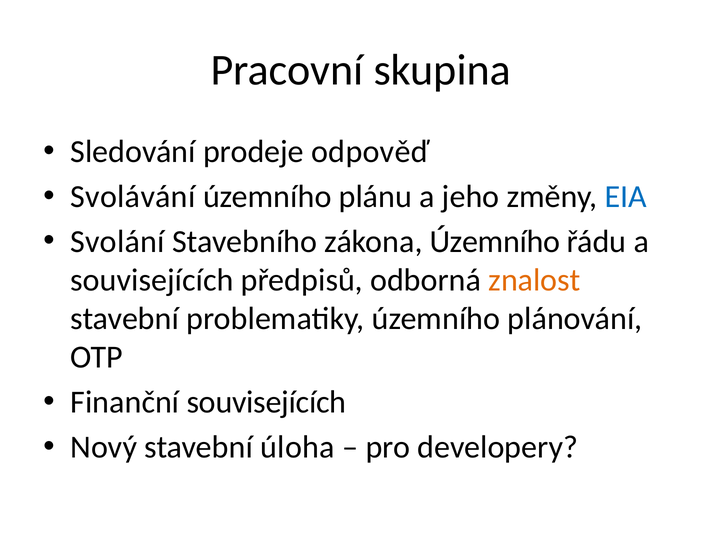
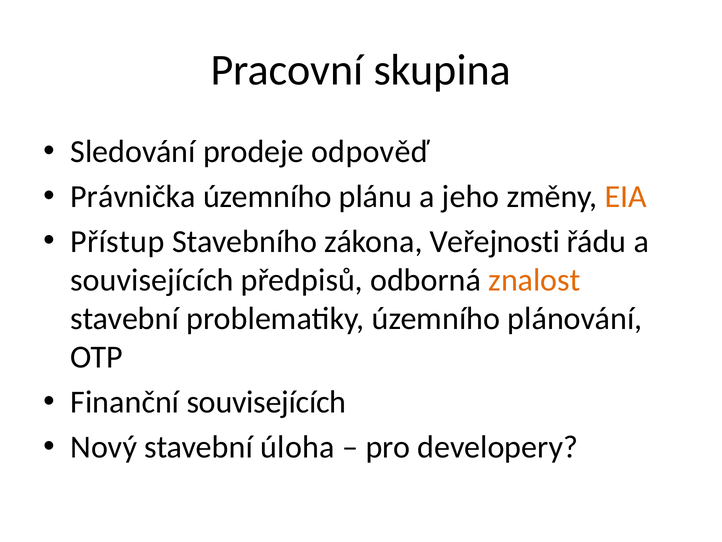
Svolávání: Svolávání -> Právnička
EIA colour: blue -> orange
Svolání: Svolání -> Přístup
zákona Územního: Územního -> Veřejnosti
